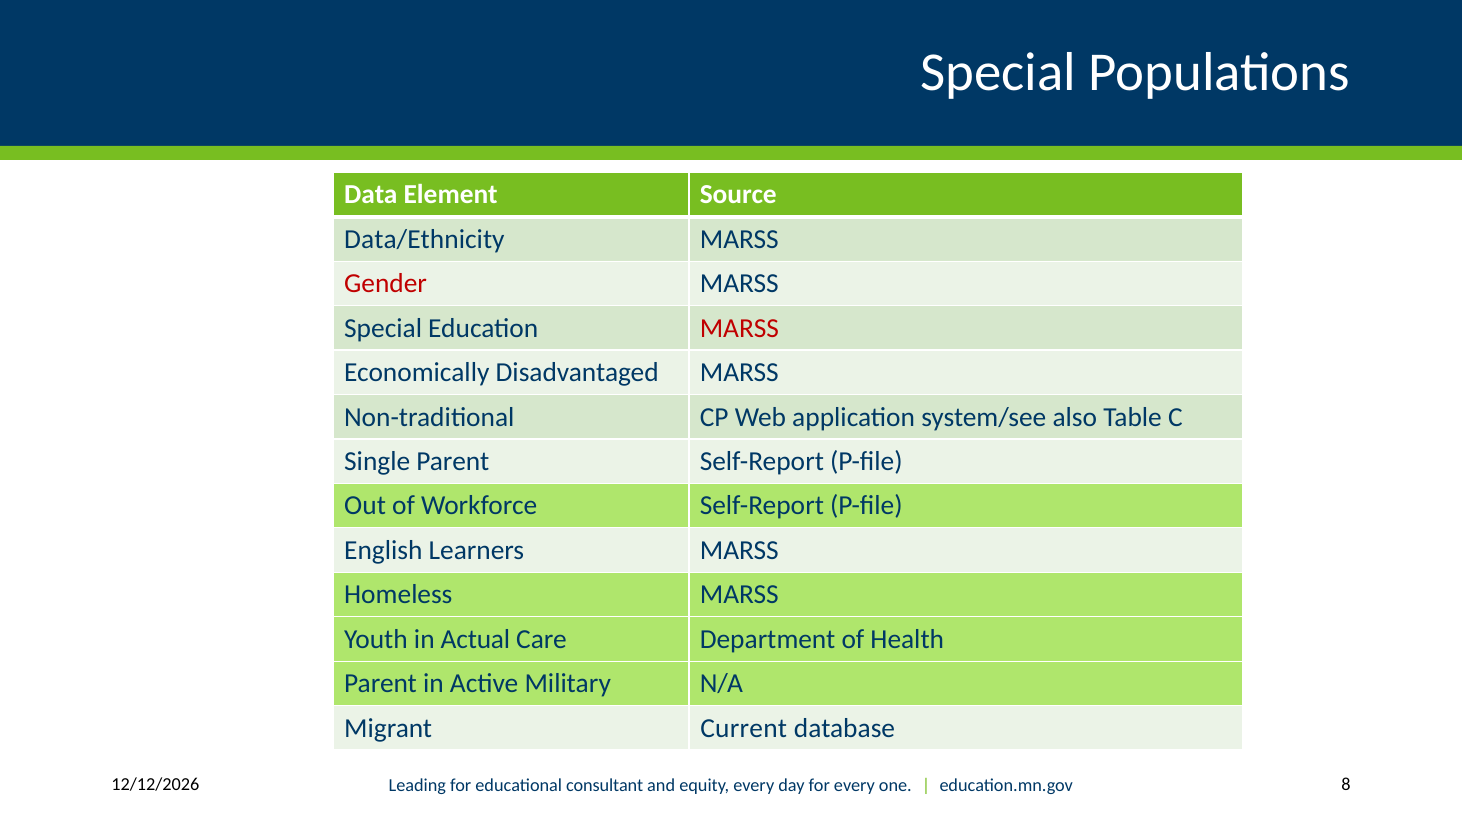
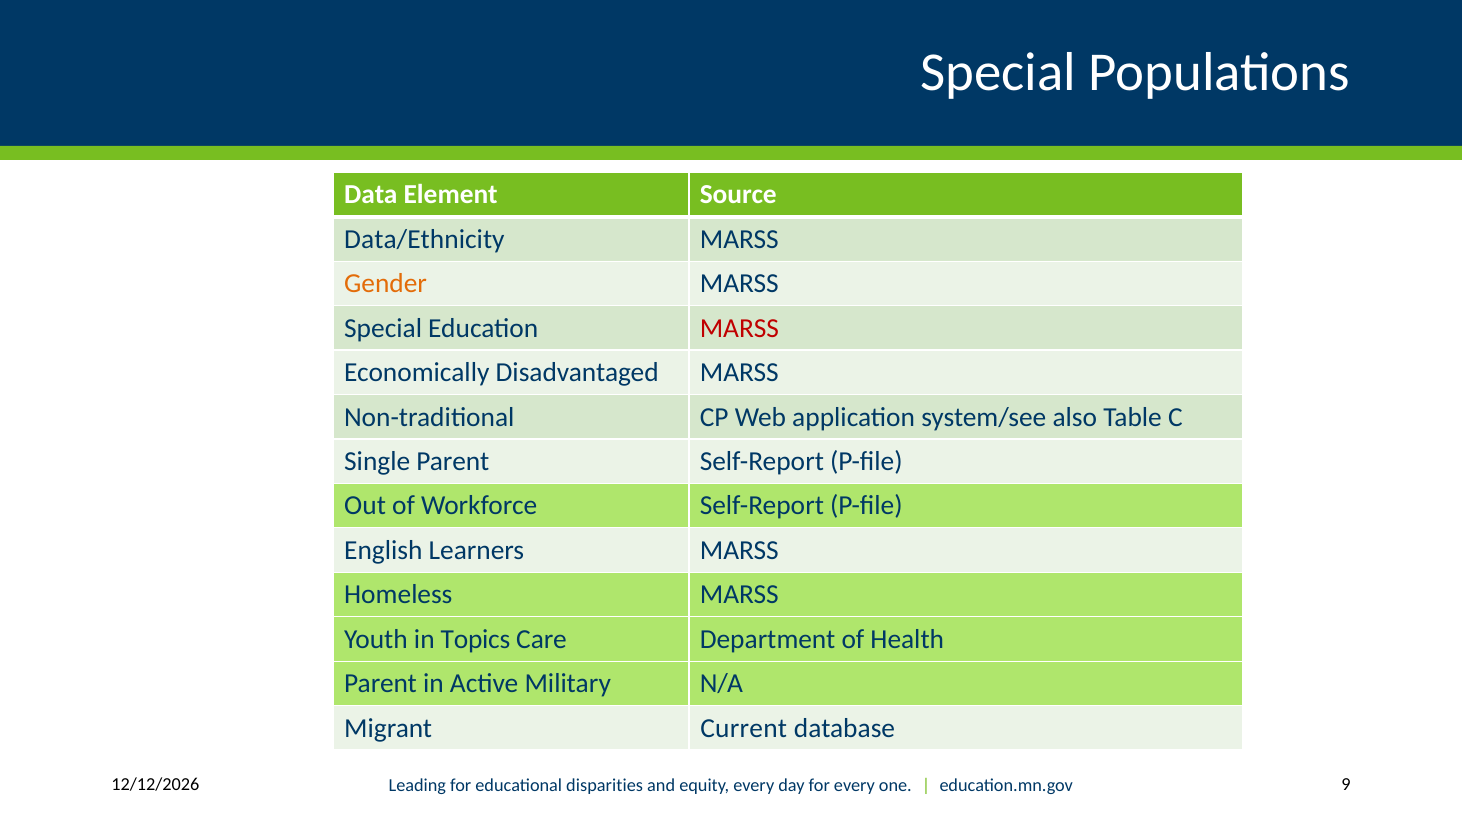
Gender colour: red -> orange
Actual: Actual -> Topics
8: 8 -> 9
consultant: consultant -> disparities
